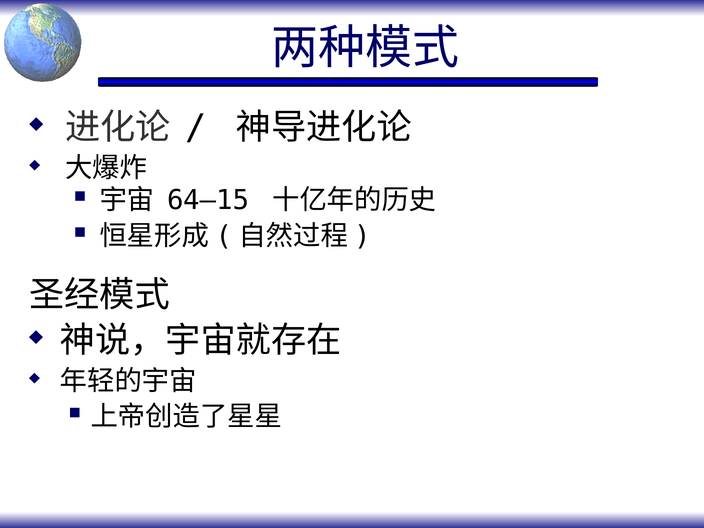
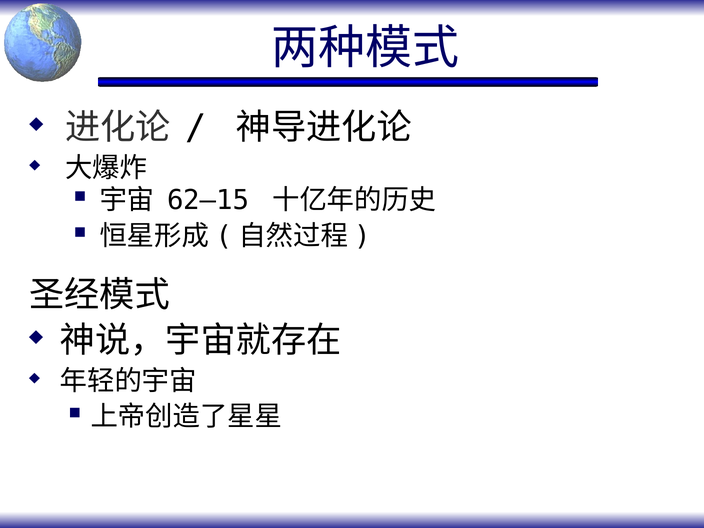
64–15: 64–15 -> 62–15
